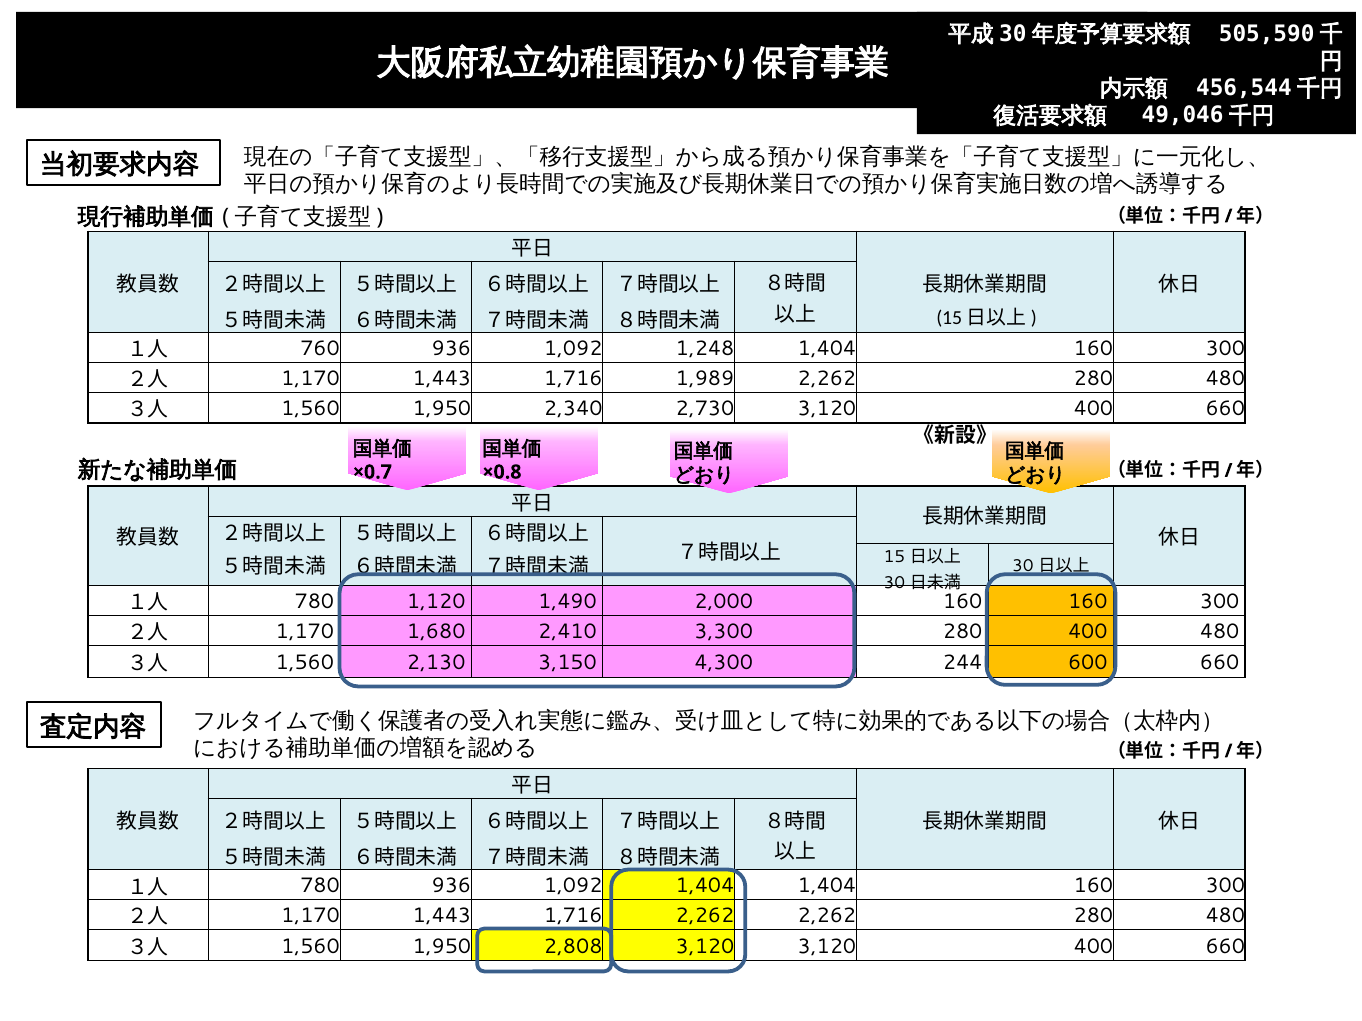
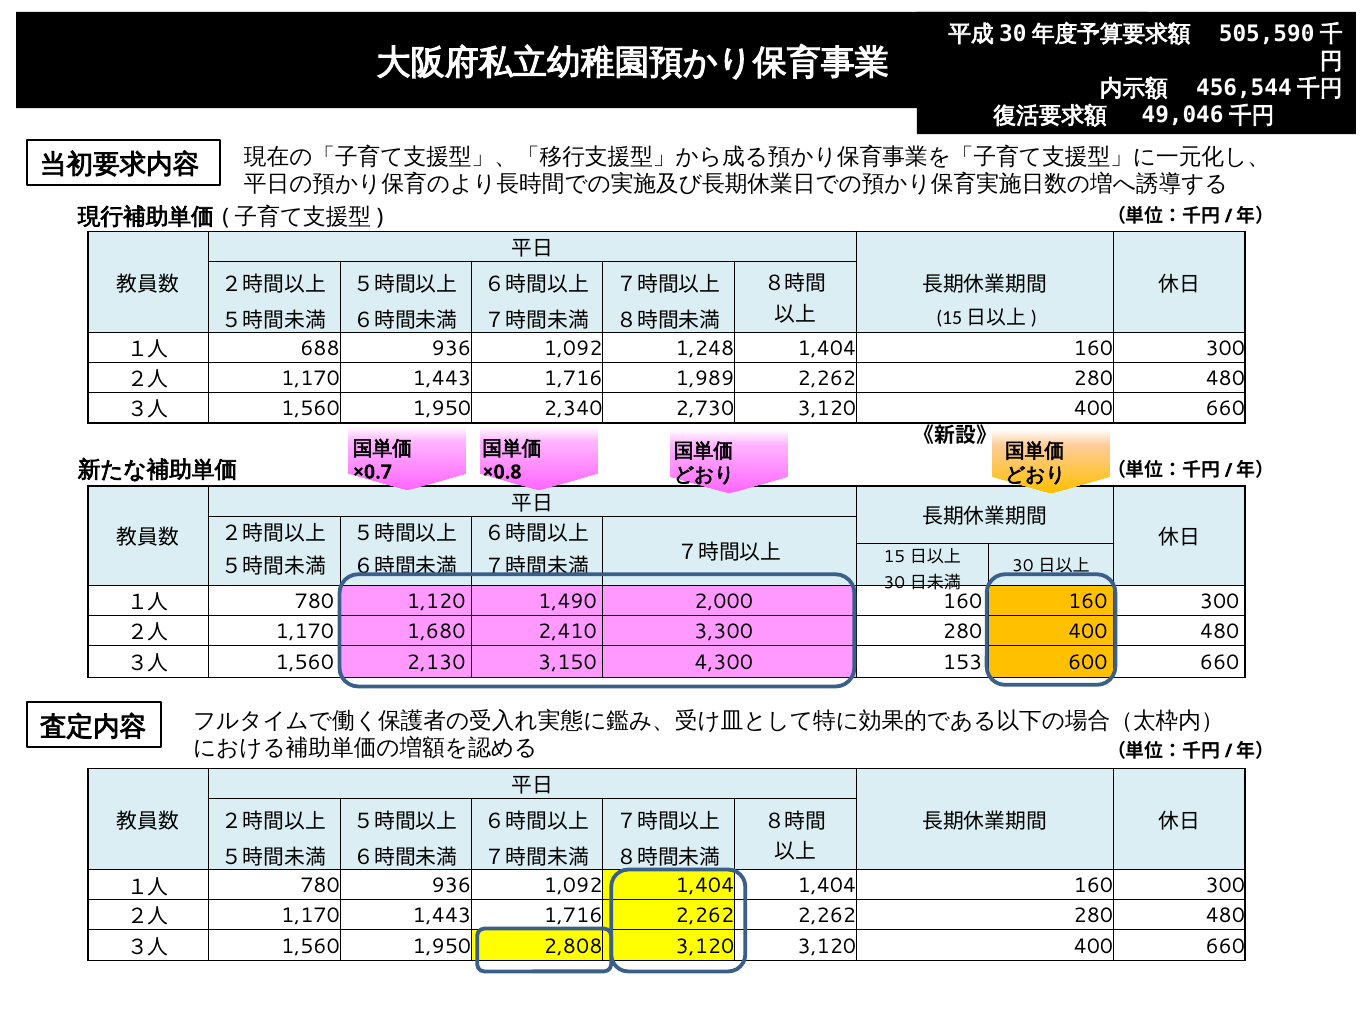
760: 760 -> 688
244: 244 -> 153
